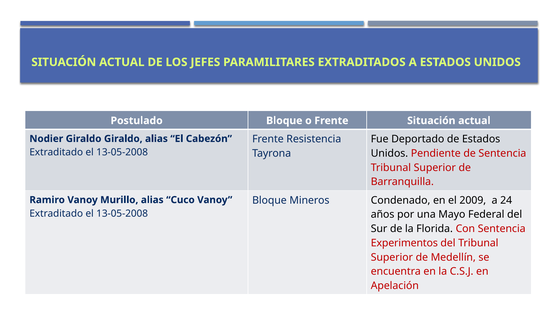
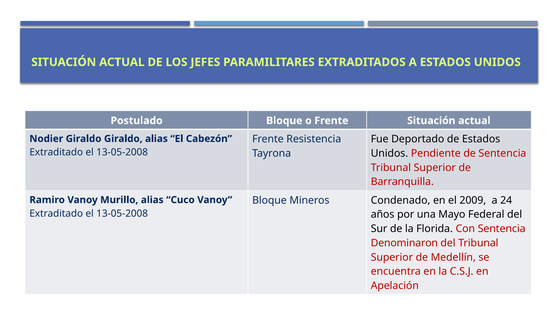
Experimentos: Experimentos -> Denominaron
